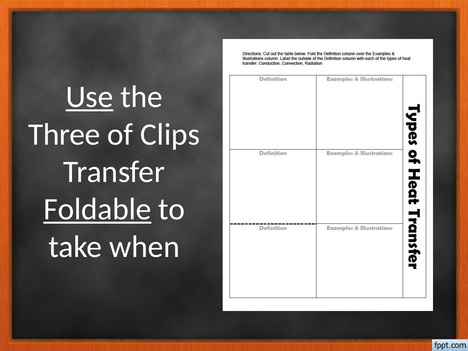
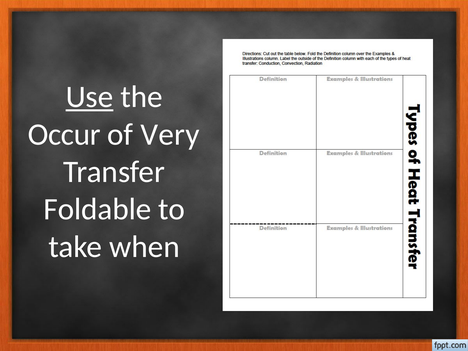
Three: Three -> Occur
Clips: Clips -> Very
Foldable underline: present -> none
